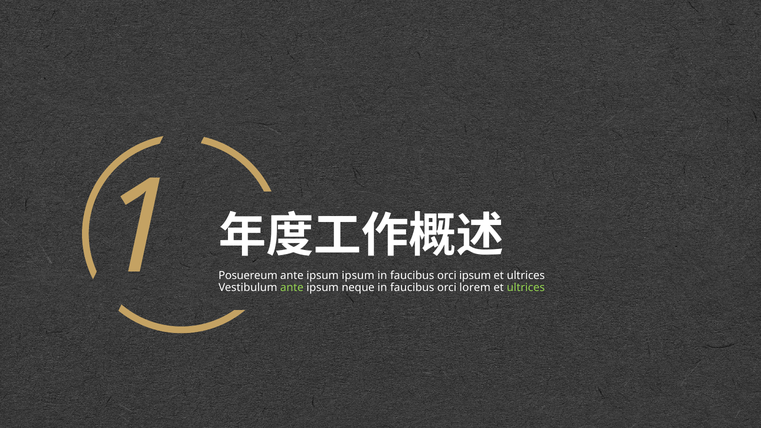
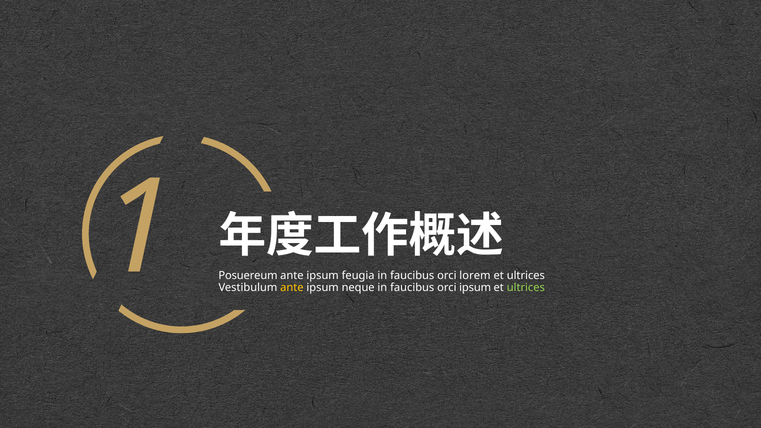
ipsum ipsum: ipsum -> feugia
orci ipsum: ipsum -> lorem
ante at (292, 288) colour: light green -> yellow
orci lorem: lorem -> ipsum
